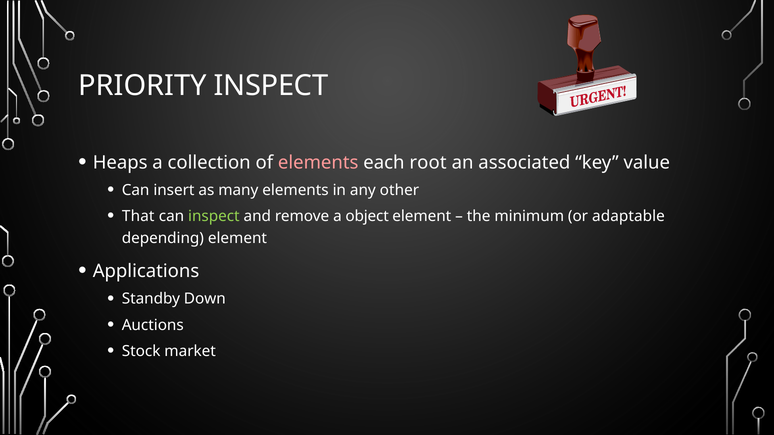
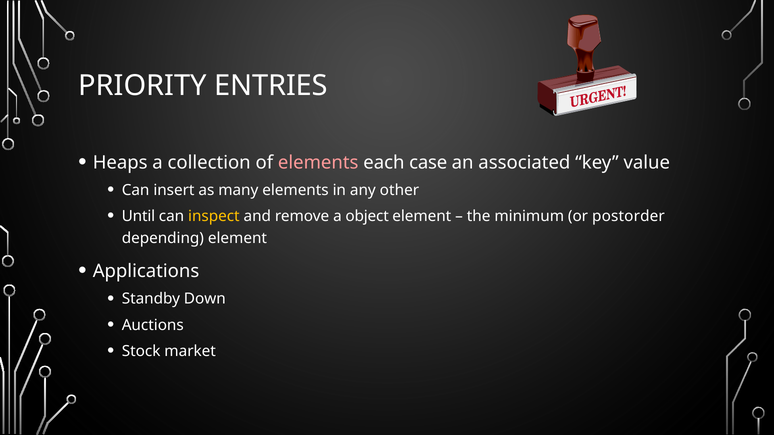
PRIORITY INSPECT: INSPECT -> ENTRIES
root: root -> case
That: That -> Until
inspect at (214, 216) colour: light green -> yellow
adaptable: adaptable -> postorder
